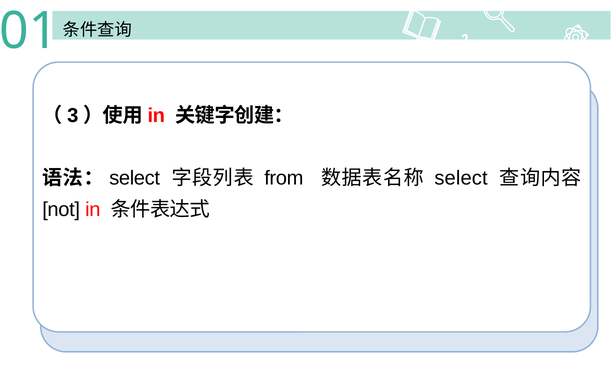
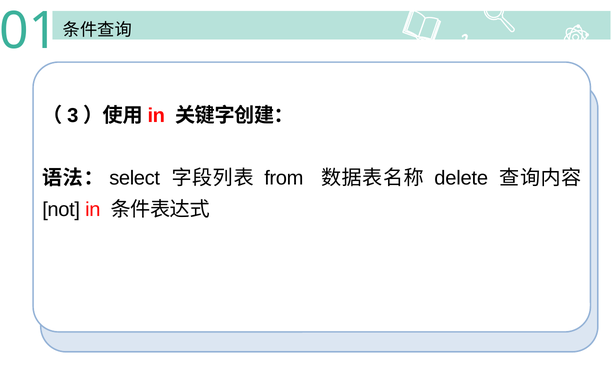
select at (461, 178): select -> delete
